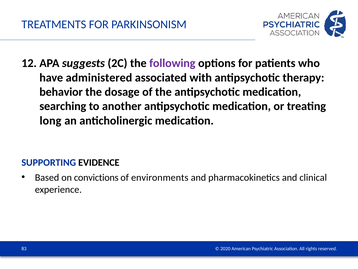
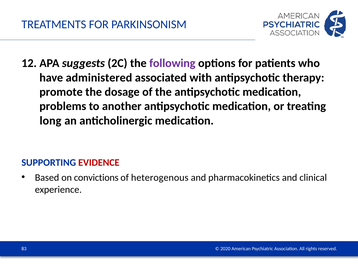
behavior: behavior -> promote
searching: searching -> problems
EVIDENCE colour: black -> red
environments: environments -> heterogenous
